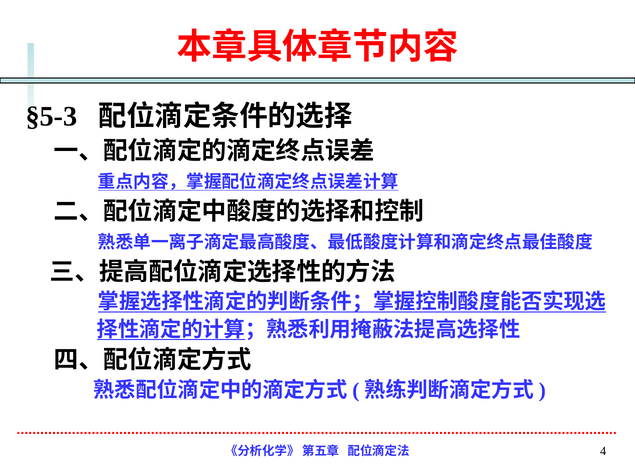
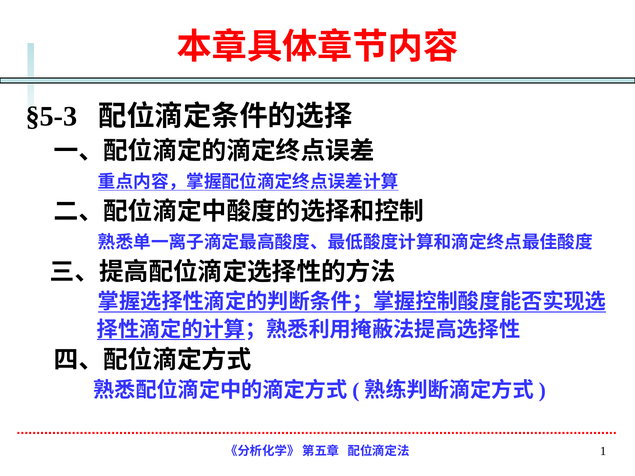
4: 4 -> 1
